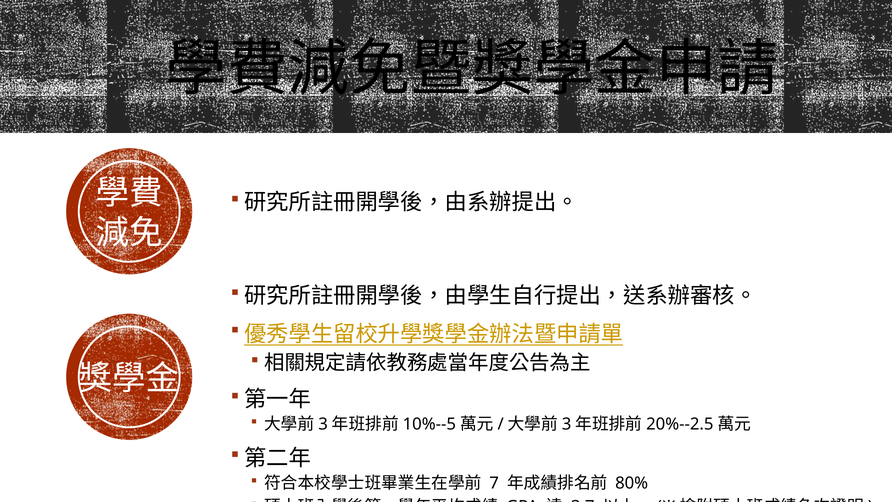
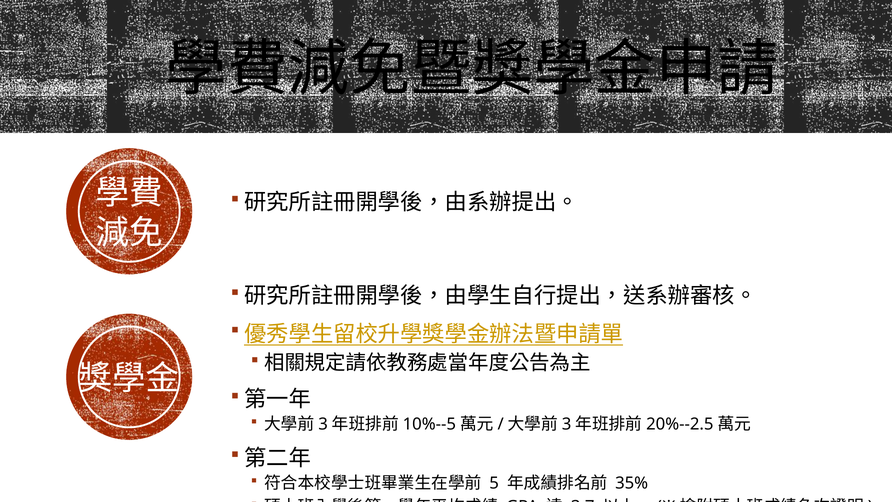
7: 7 -> 5
80%: 80% -> 35%
